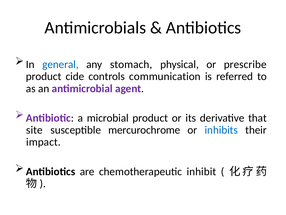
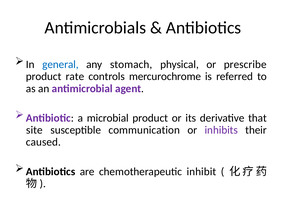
cide: cide -> rate
communication: communication -> mercurochrome
mercurochrome: mercurochrome -> communication
inhibits colour: blue -> purple
impact: impact -> caused
